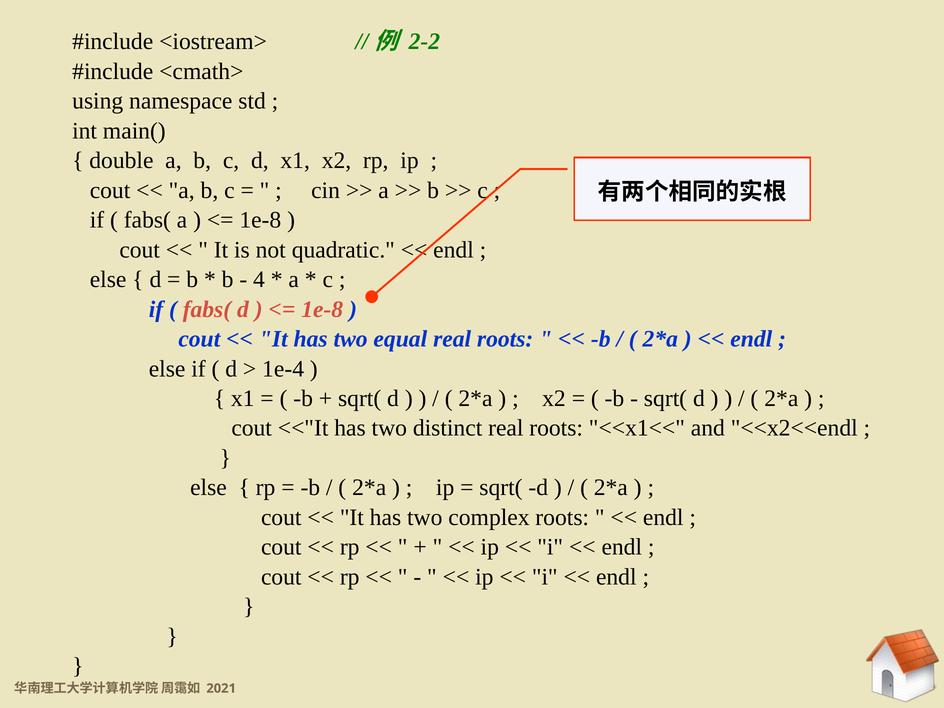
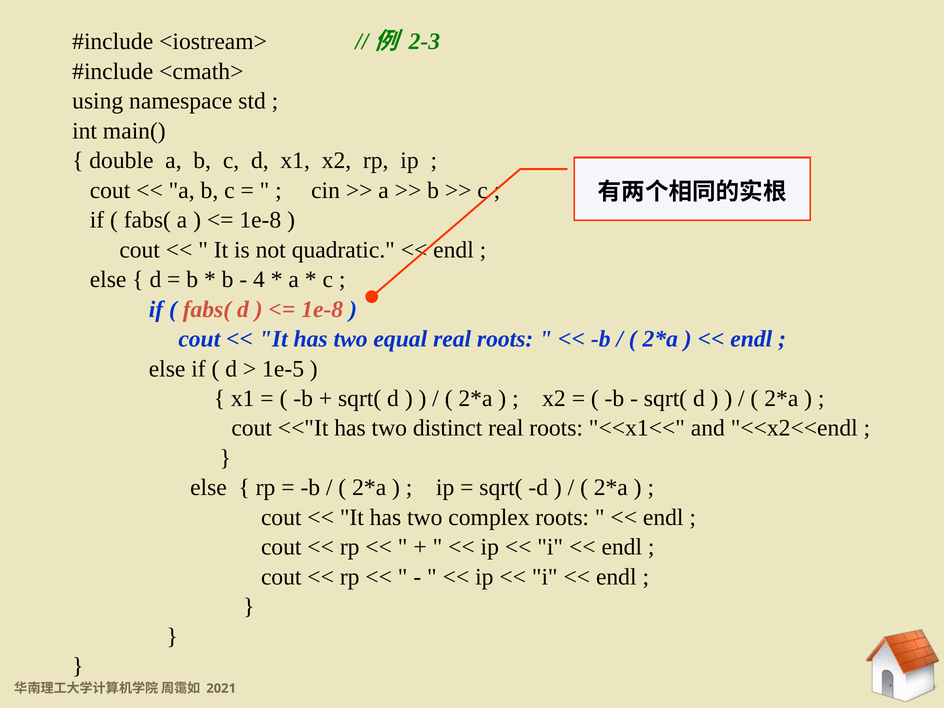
2-2: 2-2 -> 2-3
1e-4: 1e-4 -> 1e-5
